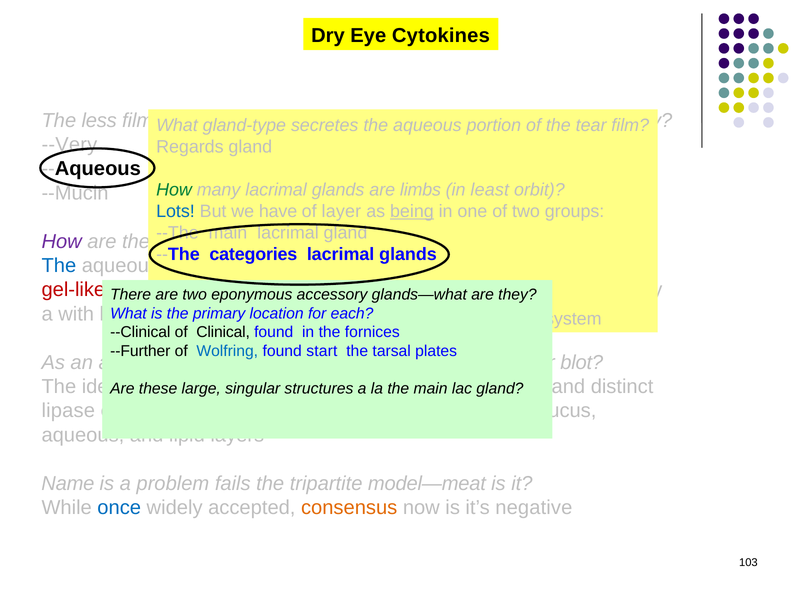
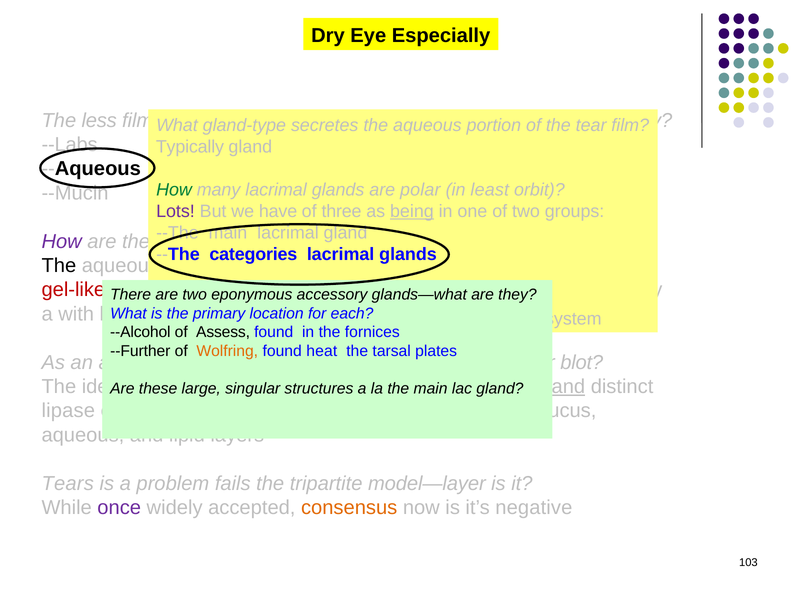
Cytokines: Cytokines -> Especially
--Very: --Very -> --Labs
Regards: Regards -> Typically
limbs: limbs -> polar
Lots colour: blue -> purple
layer at (341, 211): layer -> three
The at (59, 265) colour: blue -> black
--Clinical: --Clinical -> --Alcohol
Clinical: Clinical -> Assess
Wolfring colour: blue -> orange
start: start -> heat
and at (568, 386) underline: none -> present
Name: Name -> Tears
model—meat: model—meat -> model—layer
once colour: blue -> purple
